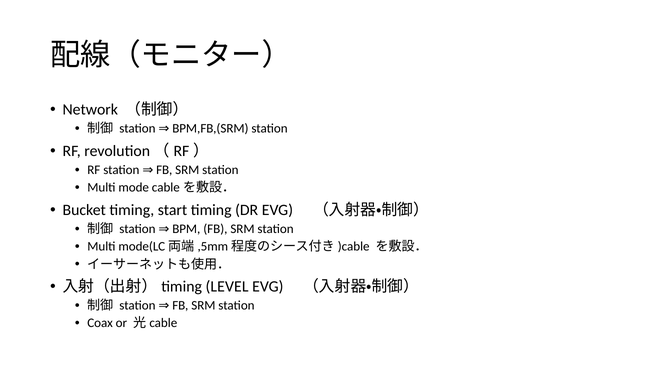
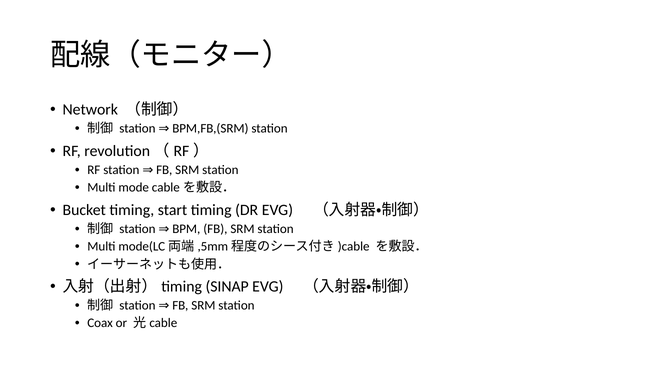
LEVEL: LEVEL -> SINAP
